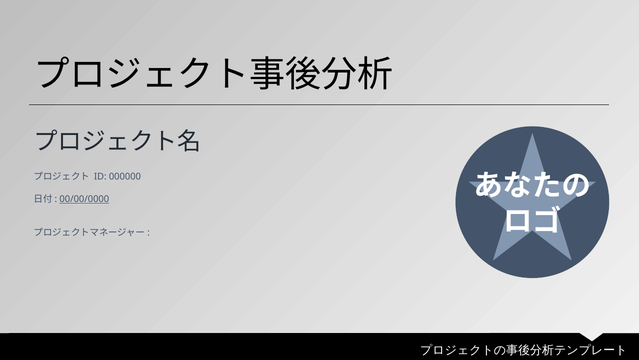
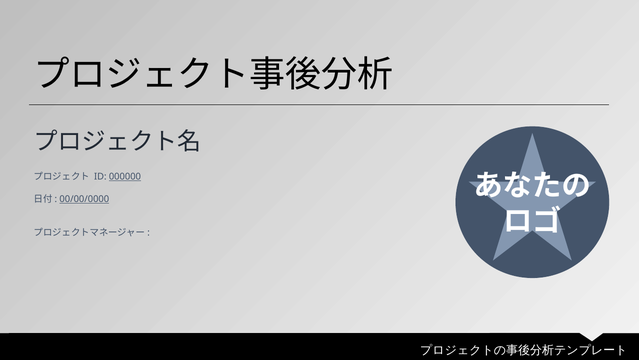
000000 underline: none -> present
